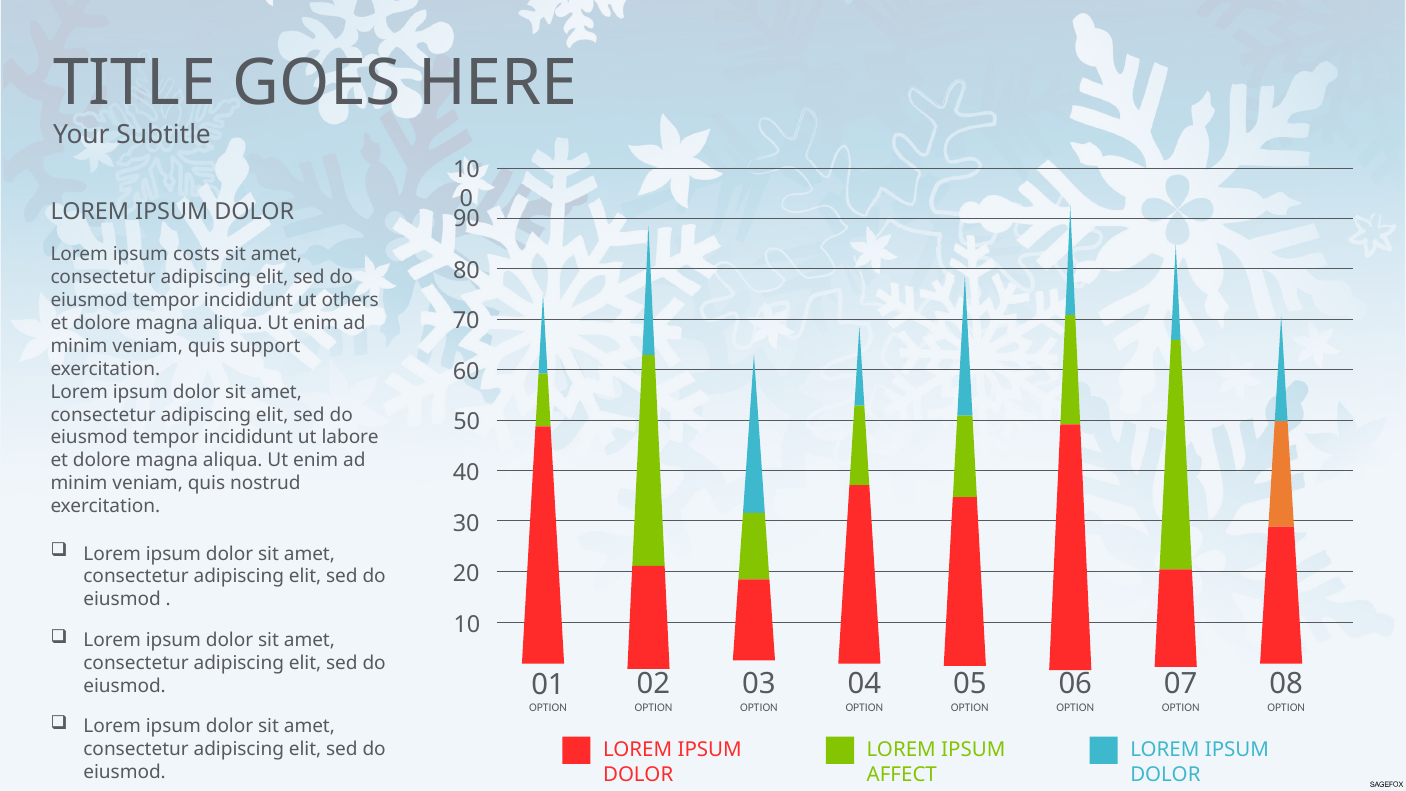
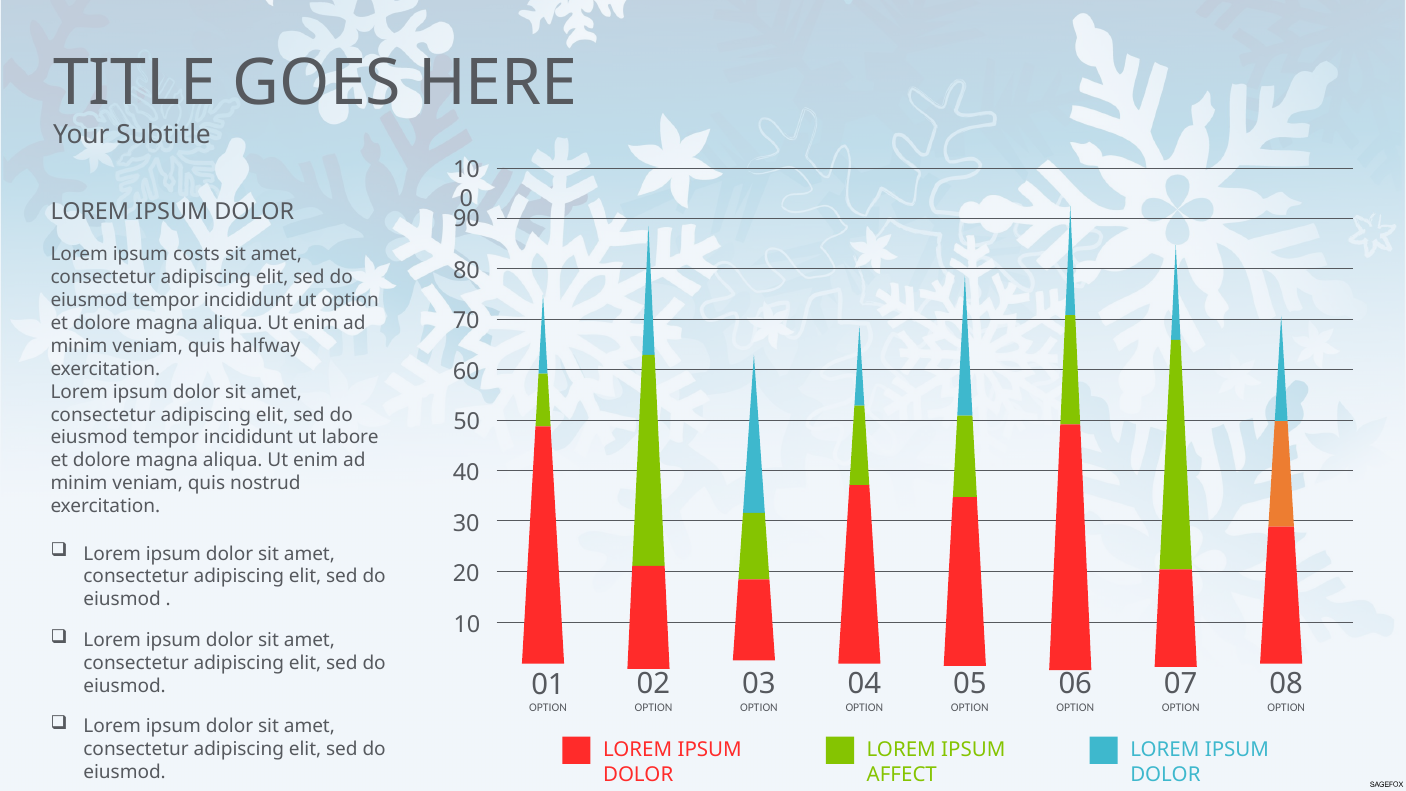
ut others: others -> option
support: support -> halfway
